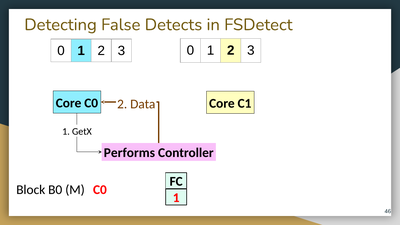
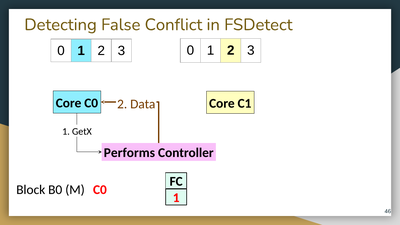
Detects: Detects -> Conflict
